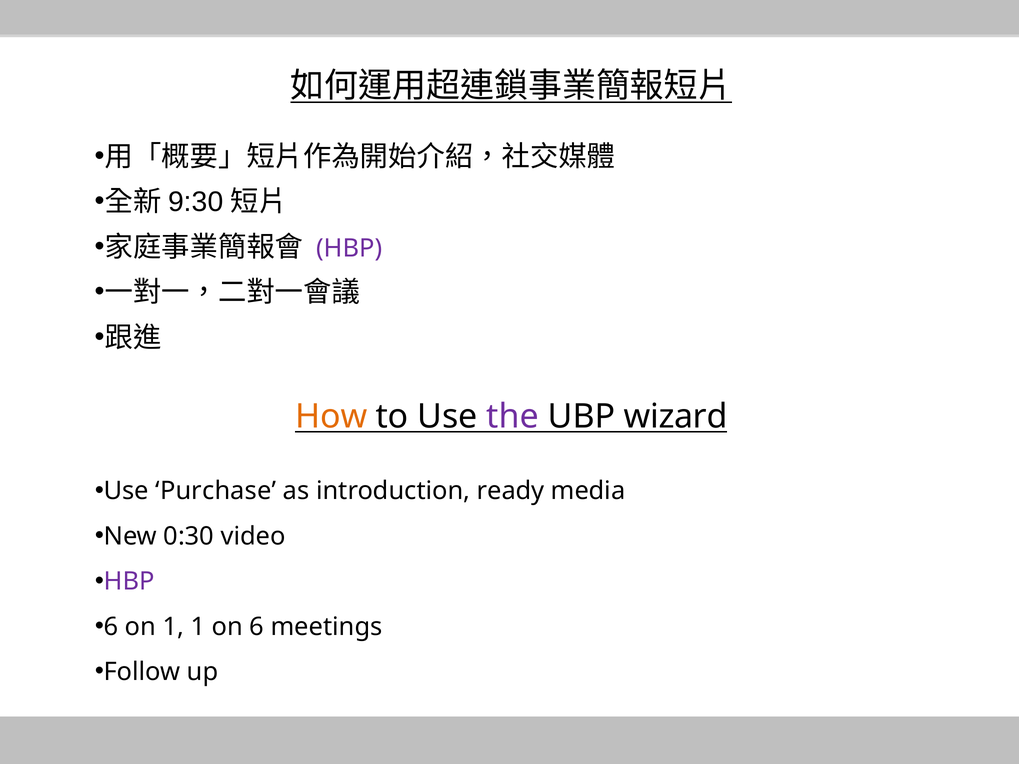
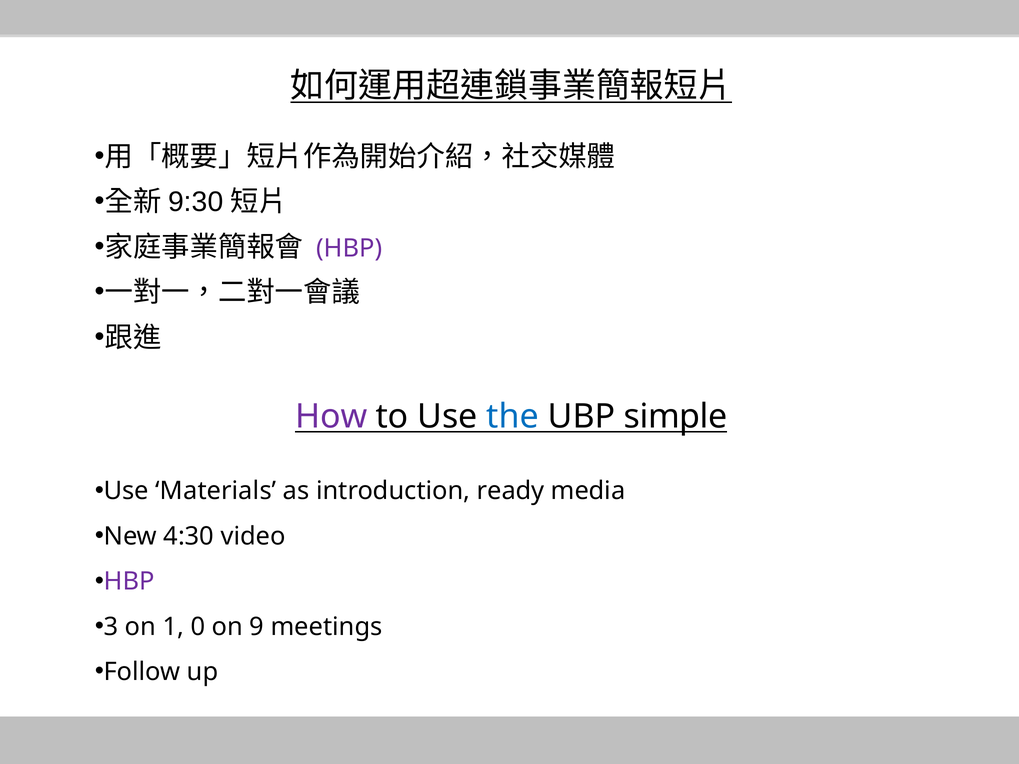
How colour: orange -> purple
the colour: purple -> blue
wizard: wizard -> simple
Purchase: Purchase -> Materials
0:30: 0:30 -> 4:30
6 at (111, 627): 6 -> 3
1 1: 1 -> 0
on 6: 6 -> 9
